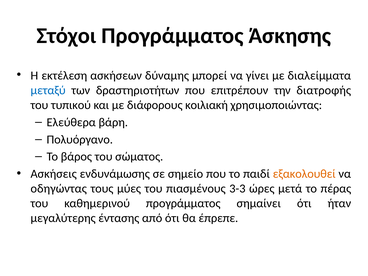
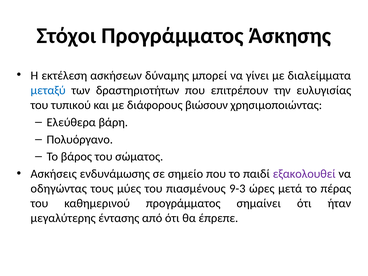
διατροφής: διατροφής -> ευλυγισίας
κοιλιακή: κοιλιακή -> βιώσουν
εξακολουθεί colour: orange -> purple
3-3: 3-3 -> 9-3
